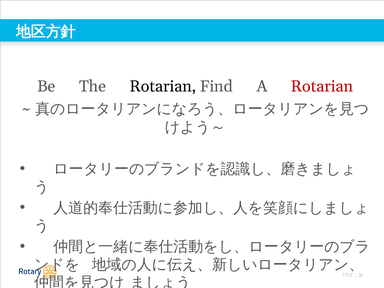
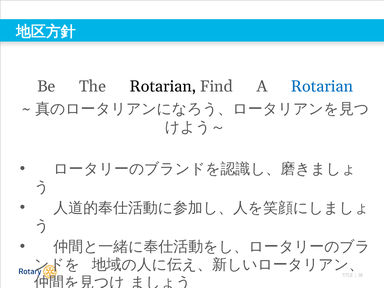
Rotarian at (322, 86) colour: red -> blue
